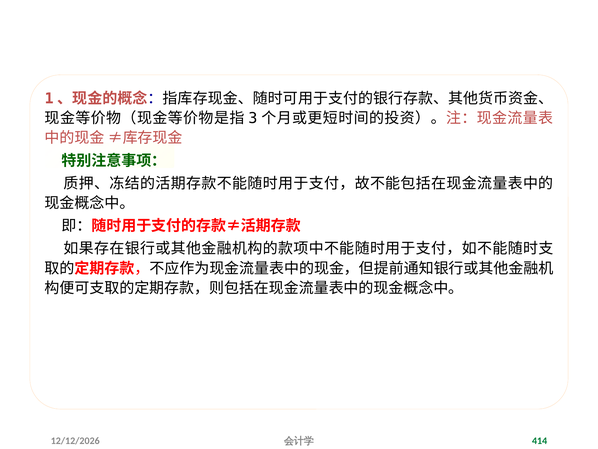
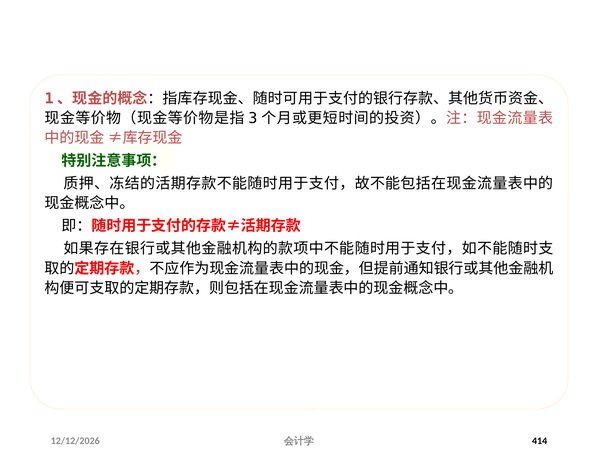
414 colour: green -> black
